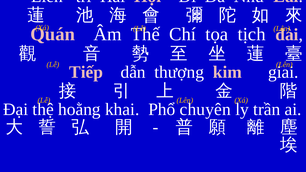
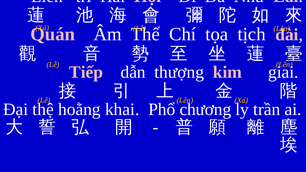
chuyên: chuyên -> chương
